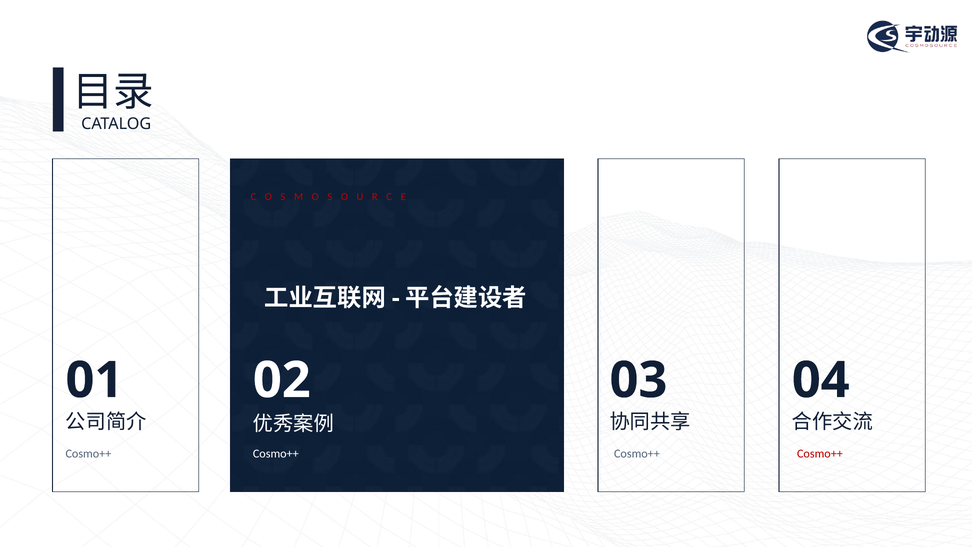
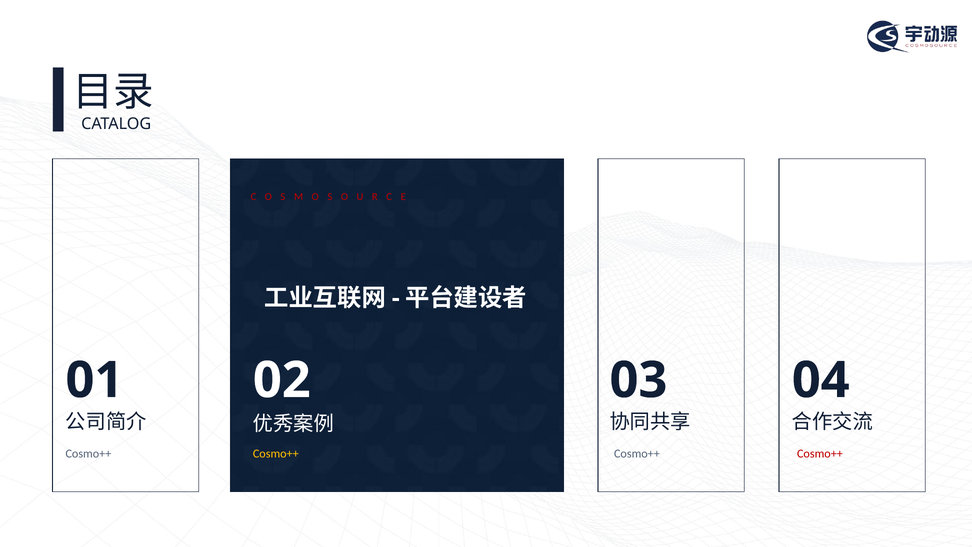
Cosmo++ at (276, 453) colour: white -> yellow
